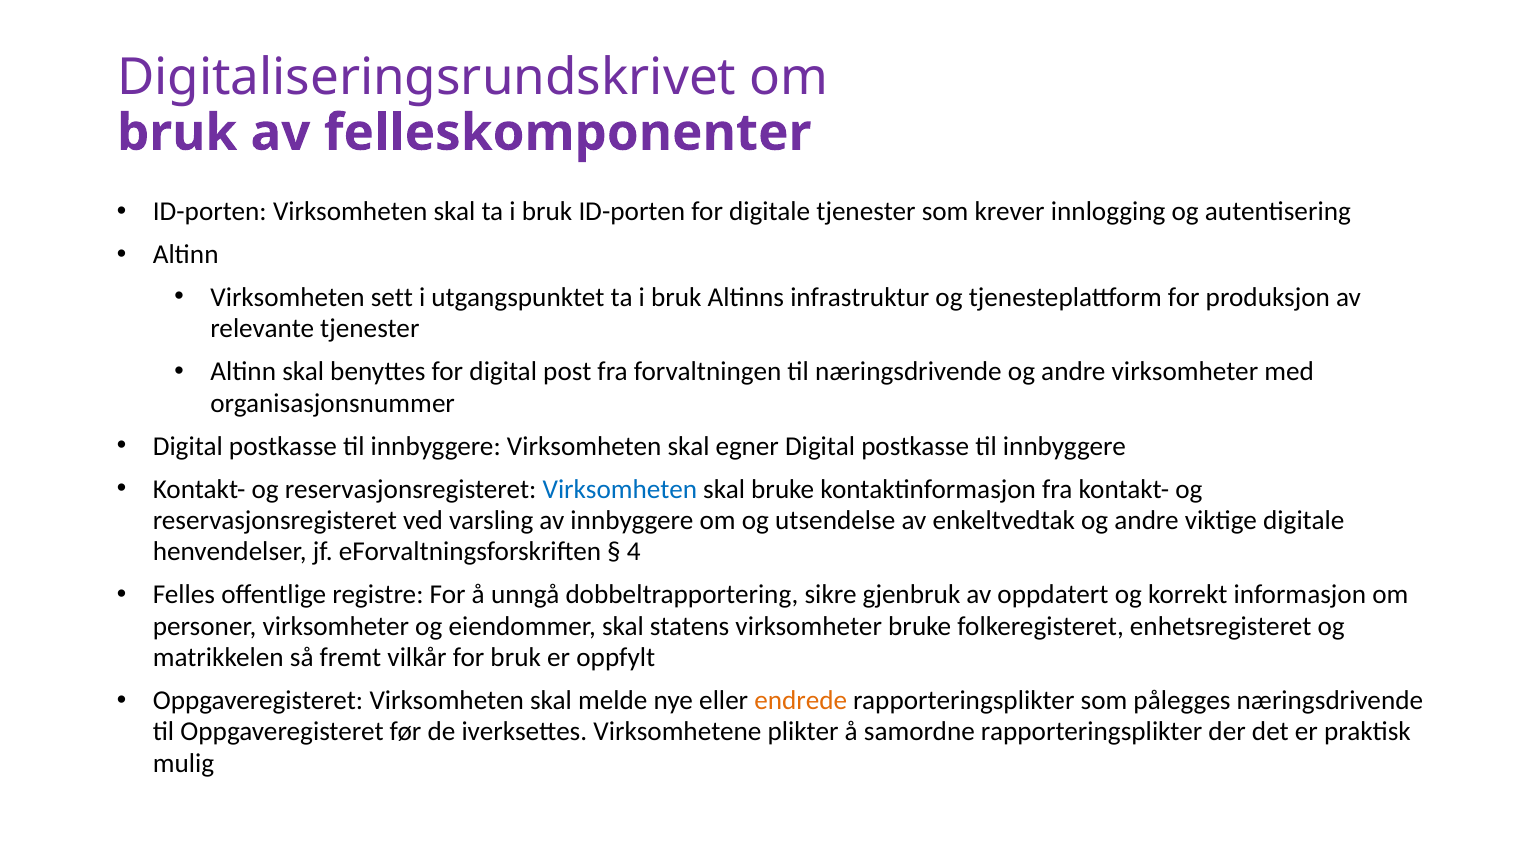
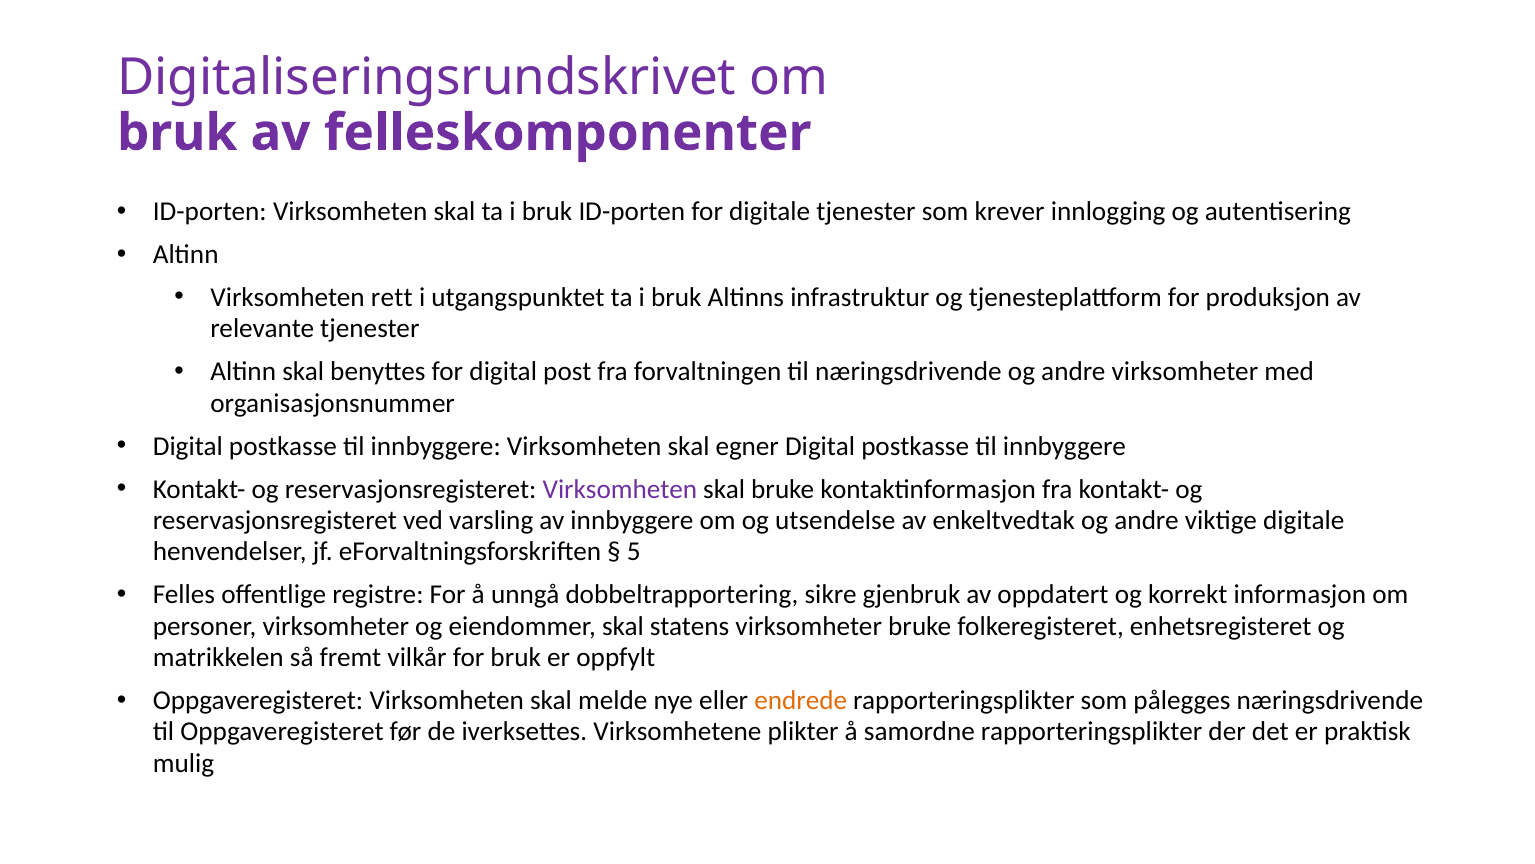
sett: sett -> rett
Virksomheten at (620, 489) colour: blue -> purple
4: 4 -> 5
